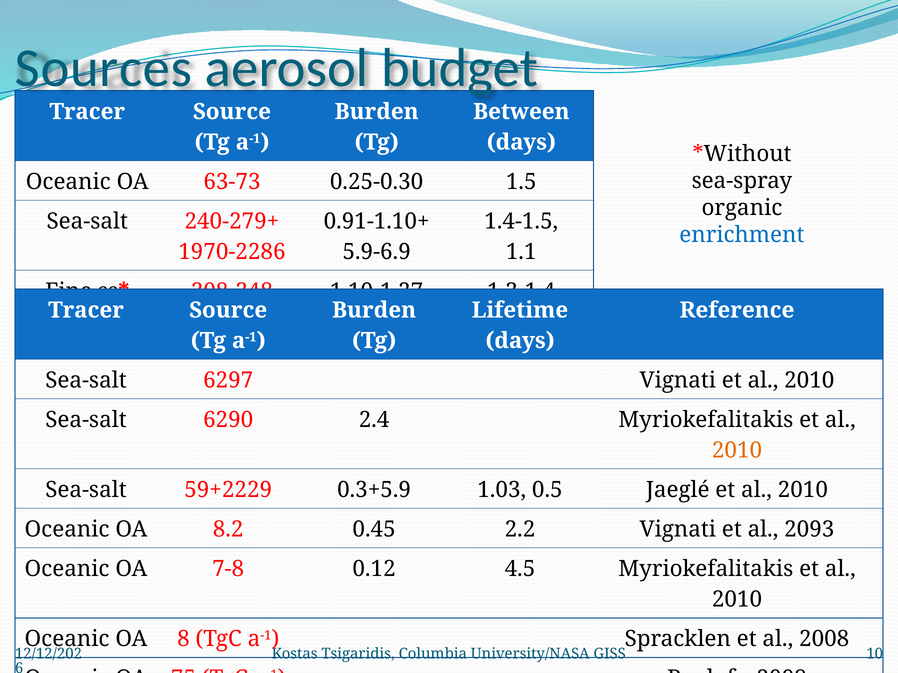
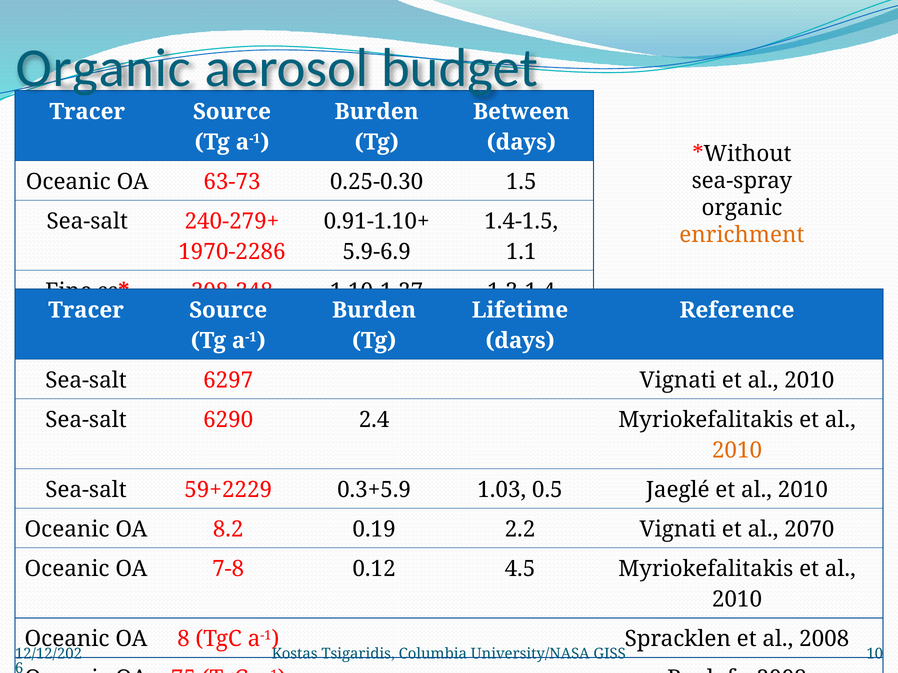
Sources at (103, 68): Sources -> Organic
enrichment colour: blue -> orange
0.45: 0.45 -> 0.19
2093: 2093 -> 2070
